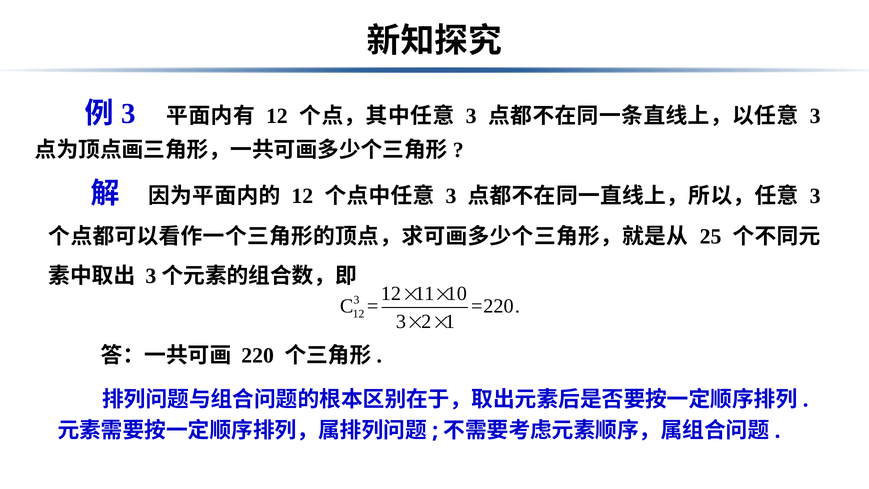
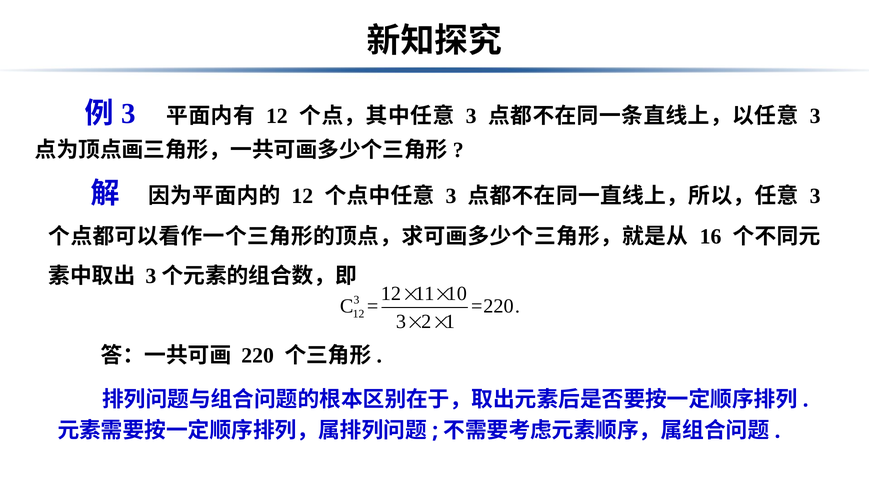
25: 25 -> 16
